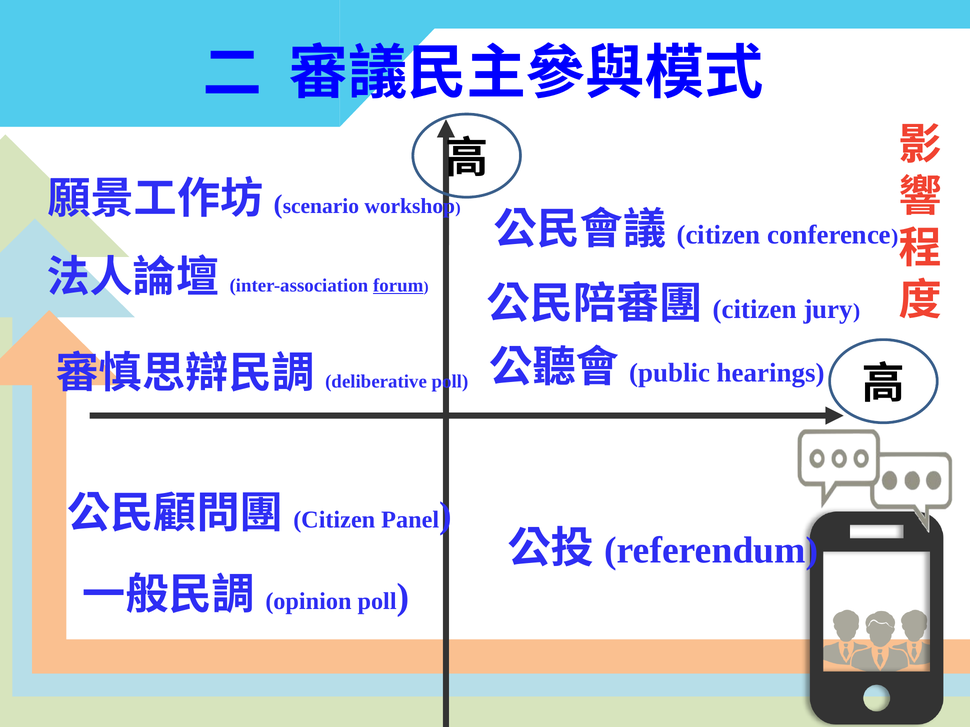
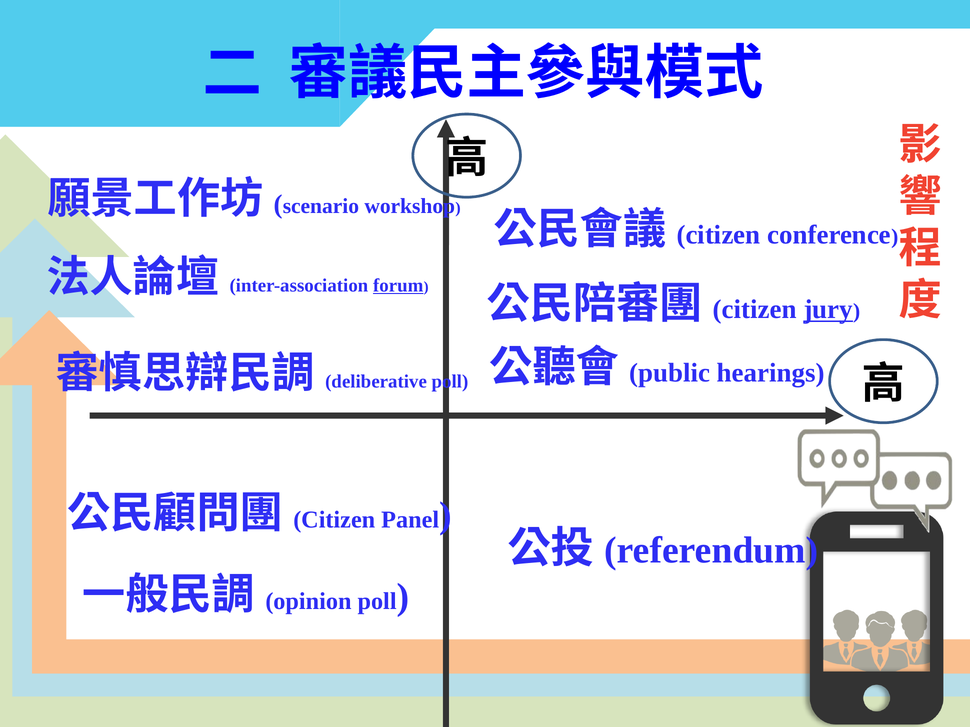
jury underline: none -> present
